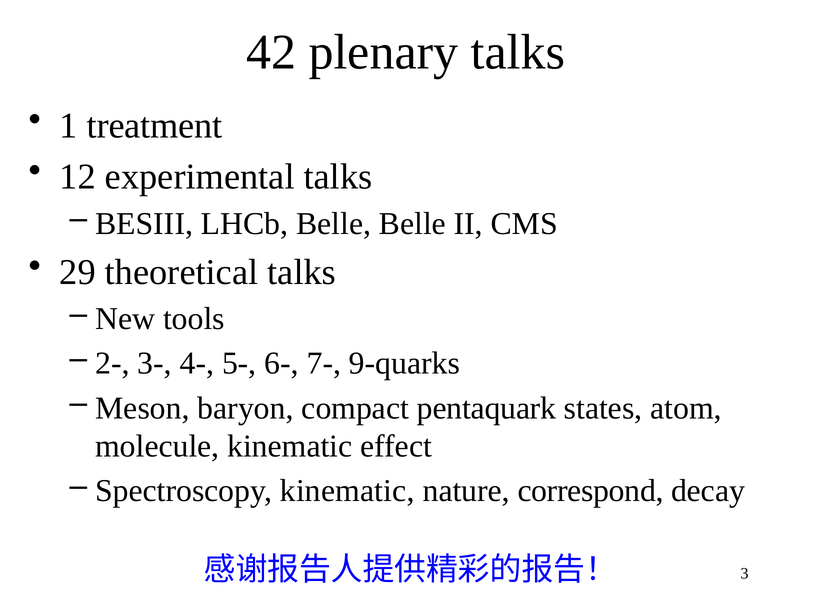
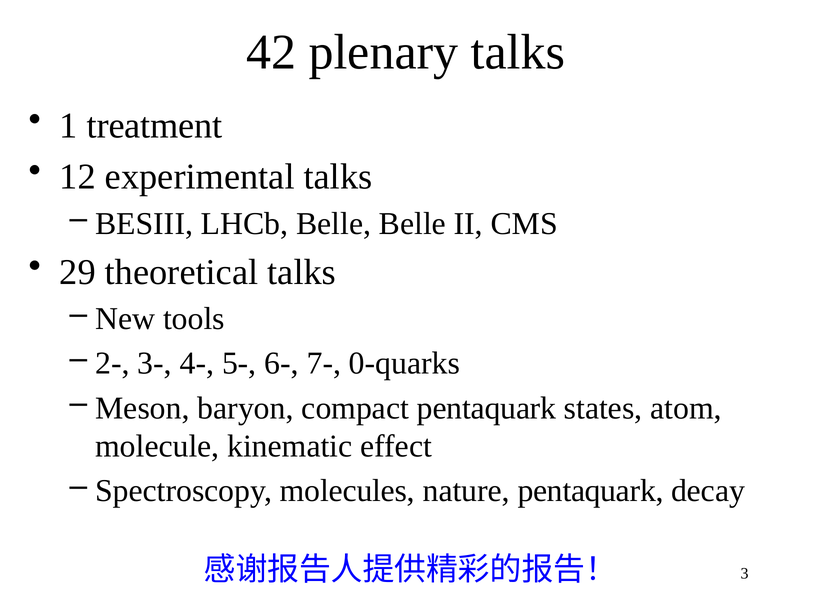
9-quarks: 9-quarks -> 0-quarks
Spectroscopy kinematic: kinematic -> molecules
nature correspond: correspond -> pentaquark
